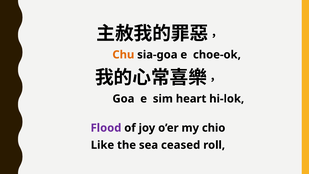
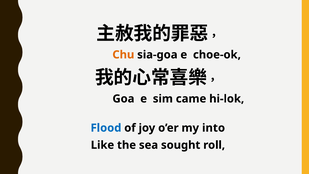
heart: heart -> came
Flood colour: purple -> blue
chio: chio -> into
ceased: ceased -> sought
